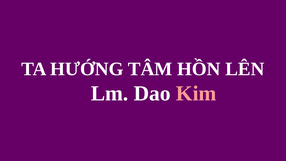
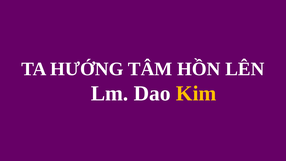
Kim colour: pink -> yellow
